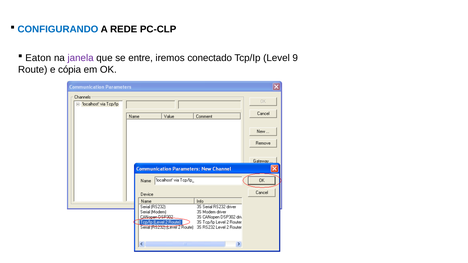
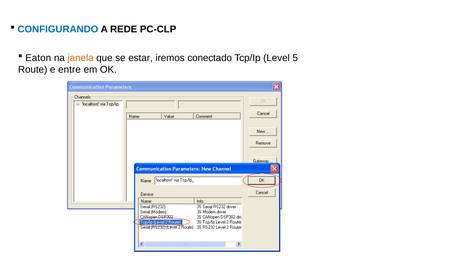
janela colour: purple -> orange
entre: entre -> estar
9: 9 -> 5
cópia: cópia -> entre
